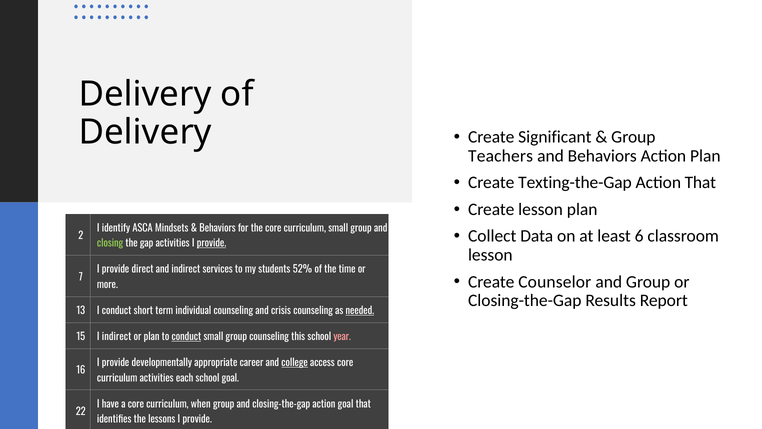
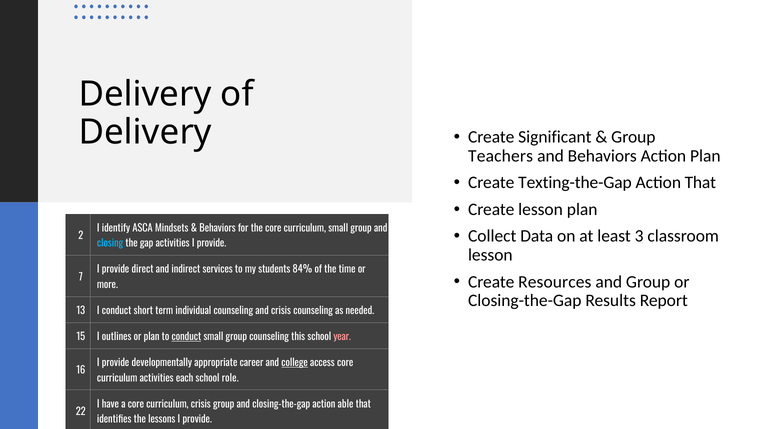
6: 6 -> 3
closing colour: light green -> light blue
provide at (212, 243) underline: present -> none
52%: 52% -> 84%
Counselor: Counselor -> Resources
needed underline: present -> none
I indirect: indirect -> outlines
school goal: goal -> role
curriculum when: when -> crisis
action goal: goal -> able
